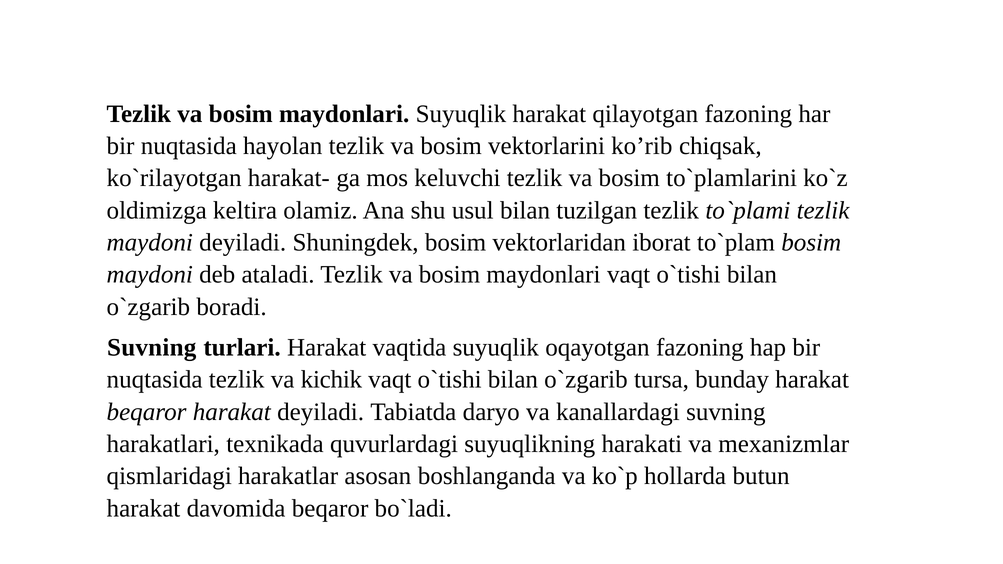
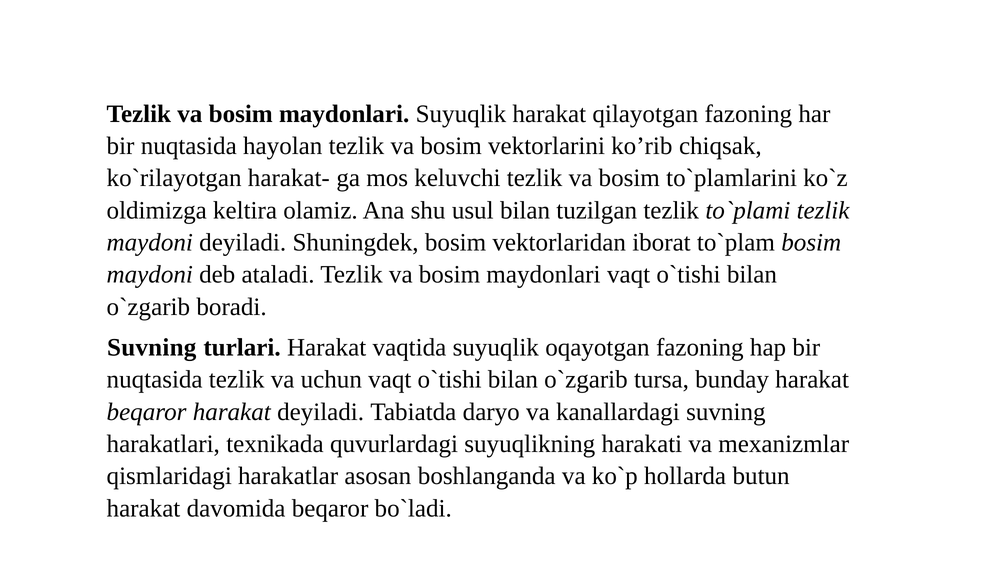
kiсhik: kiсhik -> uсhun
